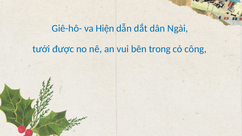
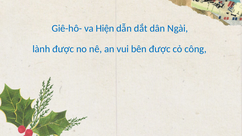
tưới: tưới -> lành
bên trong: trong -> được
